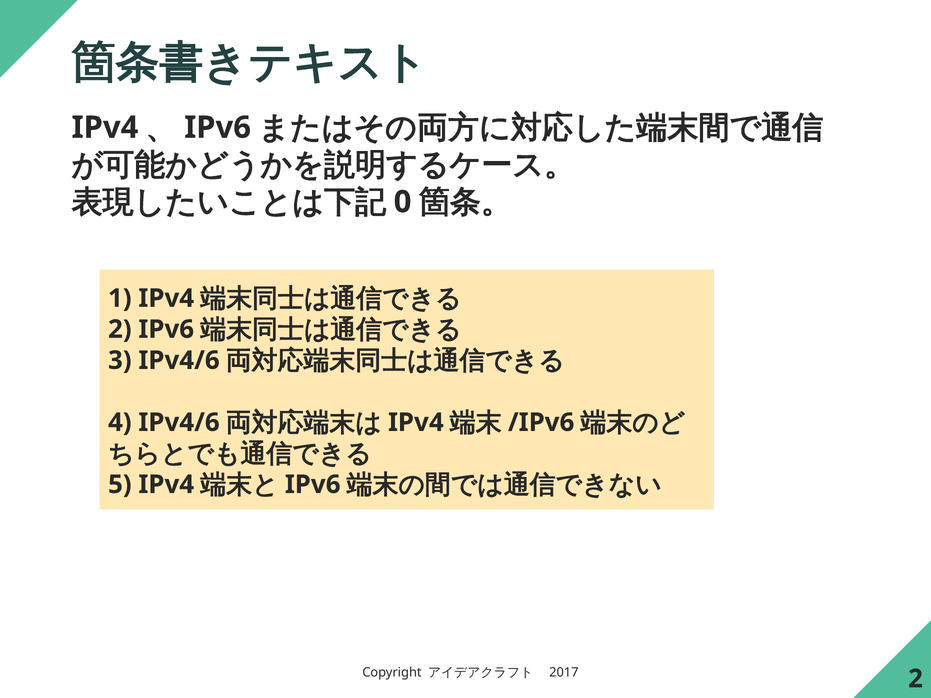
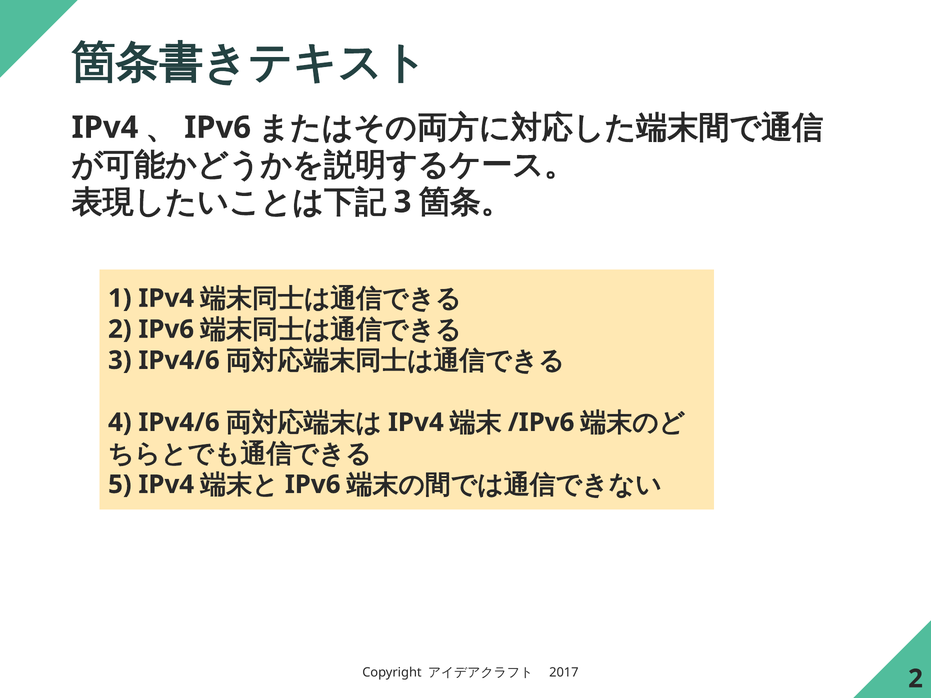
0 at (403, 202): 0 -> 3
